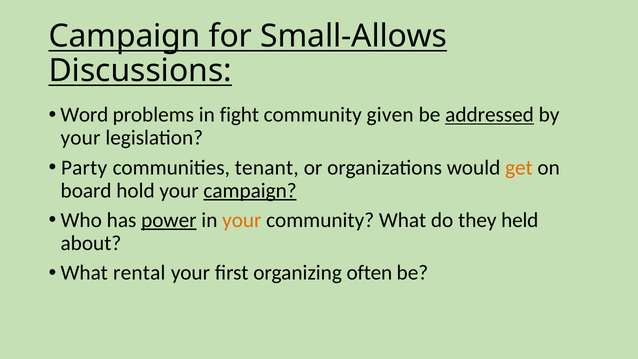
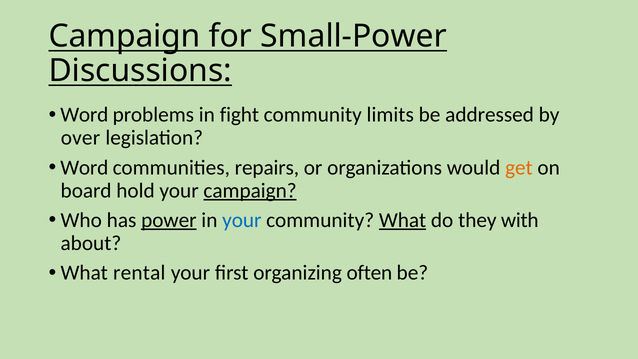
Small-Allows: Small-Allows -> Small-Power
given: given -> limits
addressed underline: present -> none
your at (81, 138): your -> over
Party at (84, 168): Party -> Word
tenant: tenant -> repairs
your at (242, 220) colour: orange -> blue
What at (403, 220) underline: none -> present
held: held -> with
